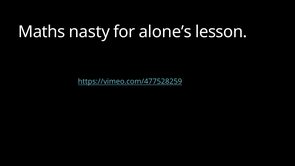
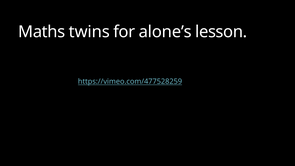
nasty: nasty -> twins
